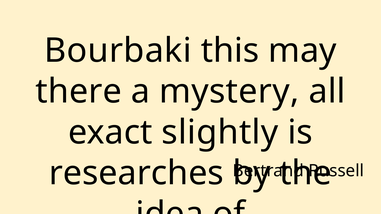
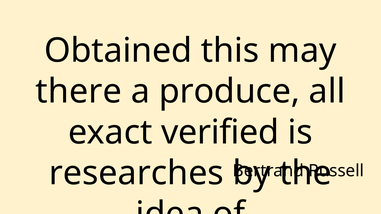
Bourbaki: Bourbaki -> Obtained
mystery: mystery -> produce
slightly: slightly -> verified
